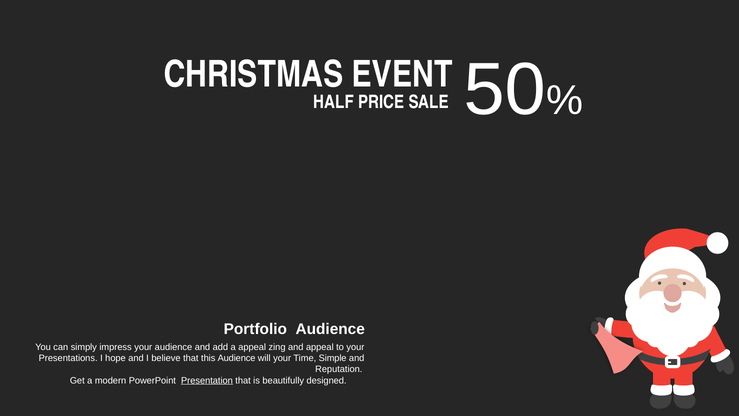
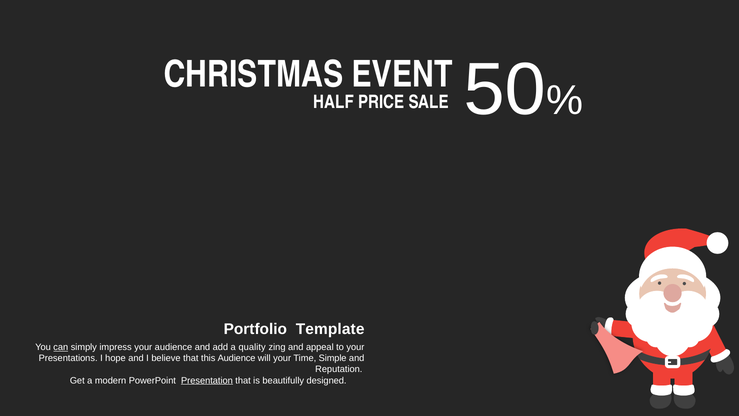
Portfolio Audience: Audience -> Template
can underline: none -> present
a appeal: appeal -> quality
